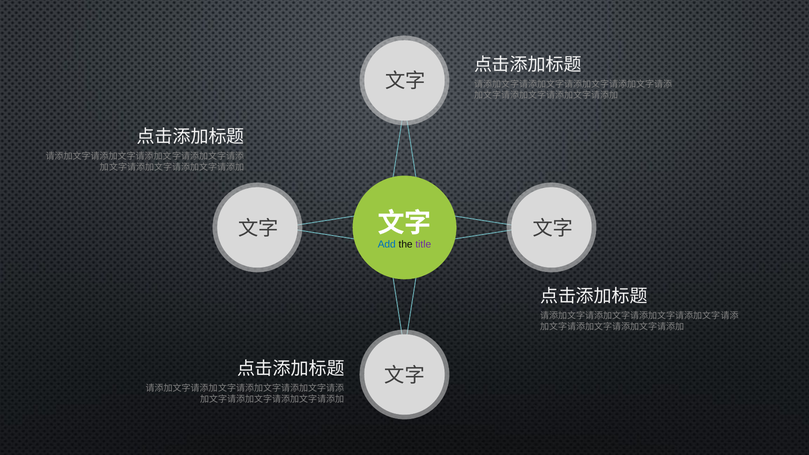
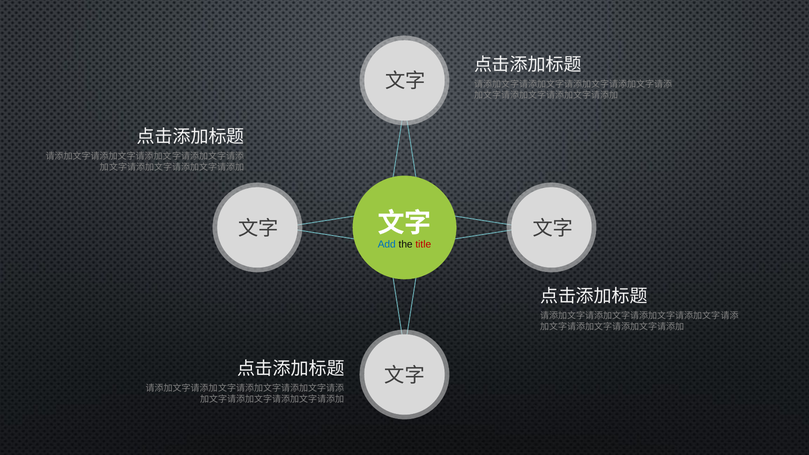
title colour: purple -> red
